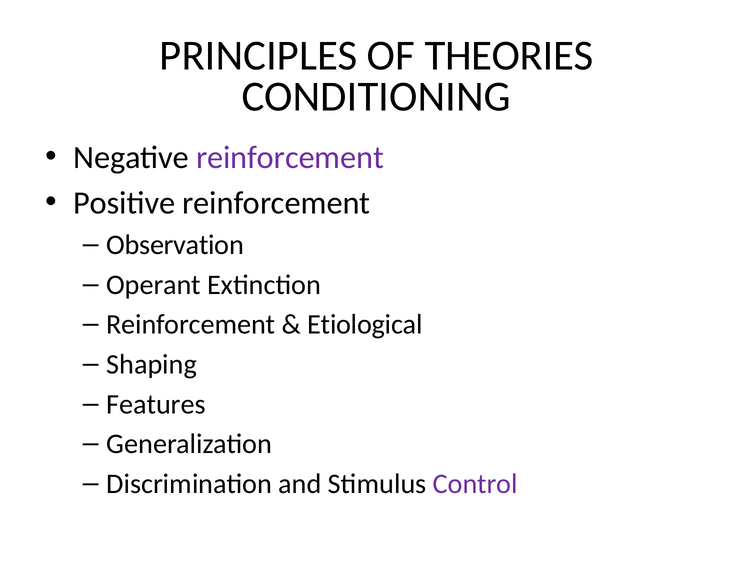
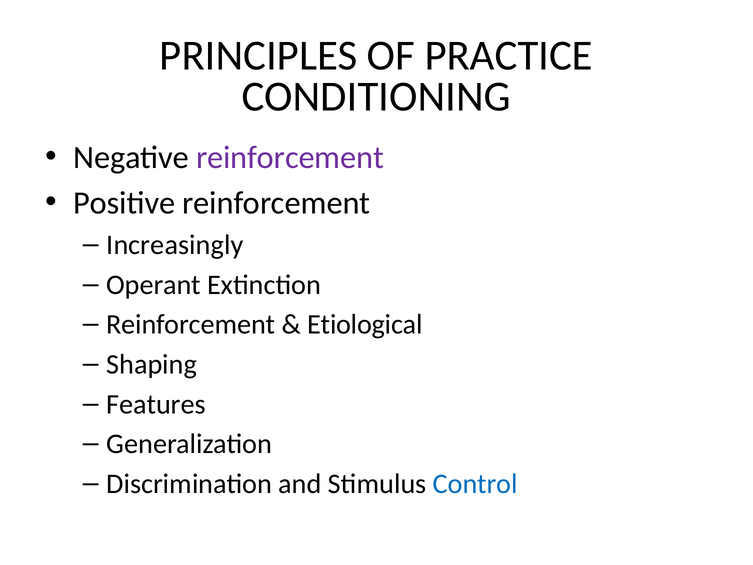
THEORIES: THEORIES -> PRACTICE
Observation: Observation -> Increasingly
Control colour: purple -> blue
